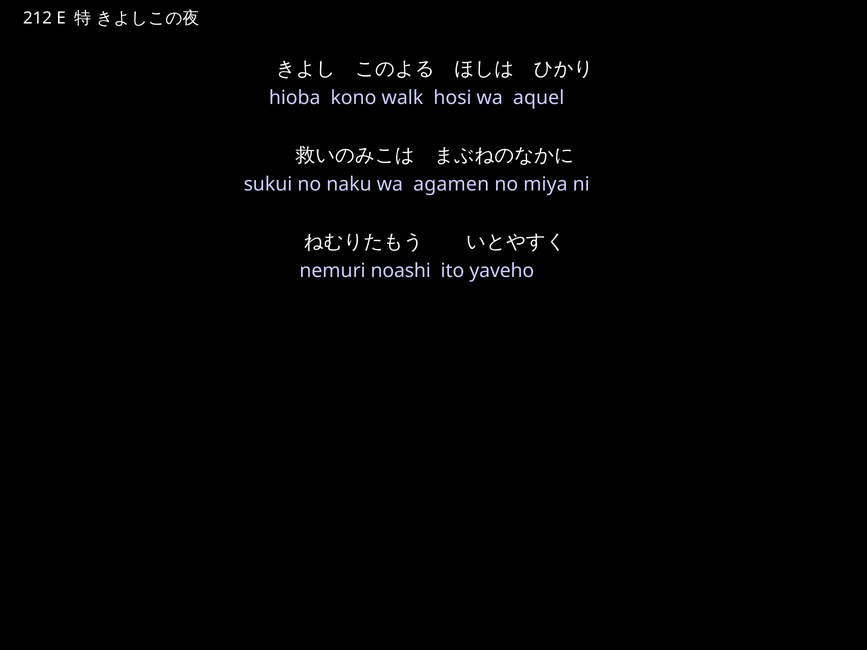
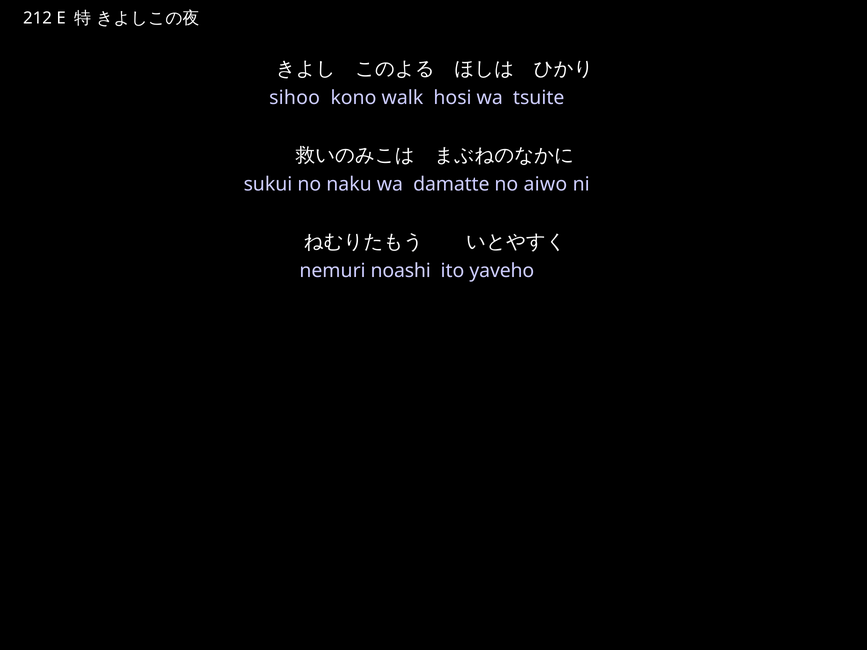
hioba: hioba -> sihoo
aquel: aquel -> tsuite
agamen: agamen -> damatte
miya: miya -> aiwo
